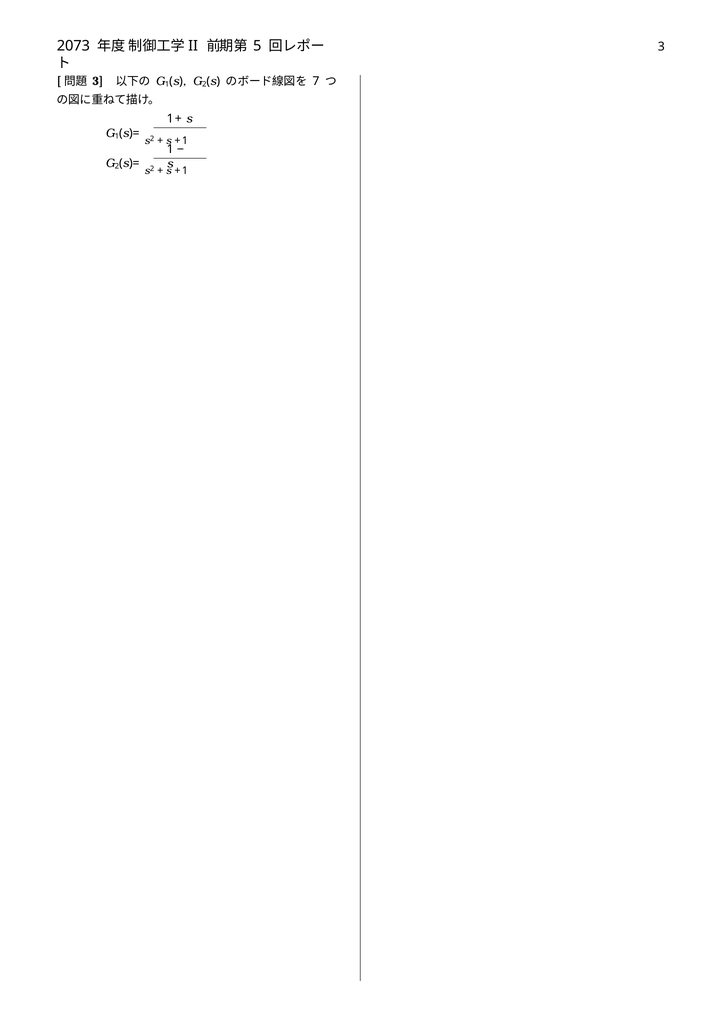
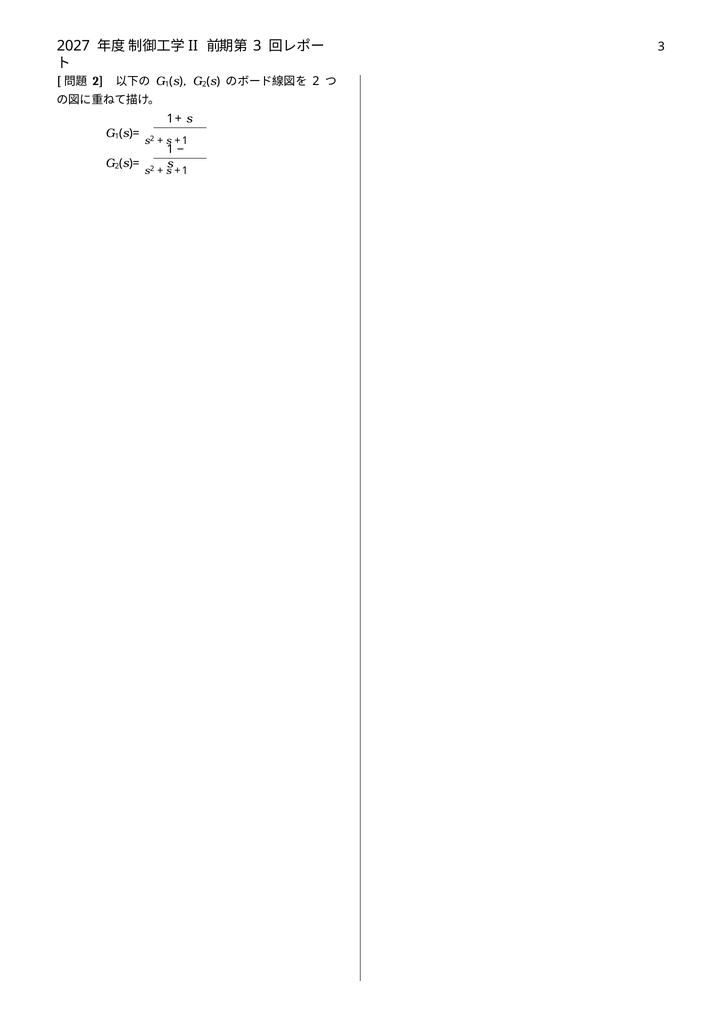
2073: 2073 -> 2027
5 at (257, 46): 5 -> 3
3 at (98, 81): 3 -> 2
7 at (316, 81): 7 -> 2
